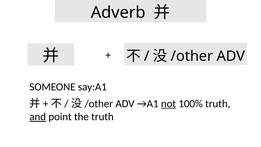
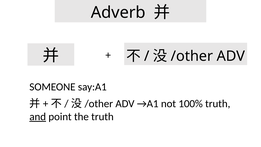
not underline: present -> none
